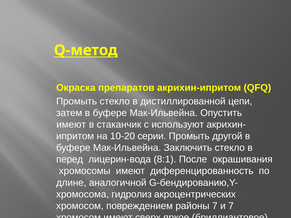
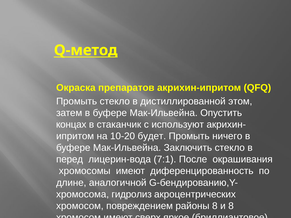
цепи: цепи -> этом
имеют at (71, 125): имеют -> концах
серии: серии -> будет
другой: другой -> ничего
8:1: 8:1 -> 7:1
районы 7: 7 -> 8
и 7: 7 -> 8
